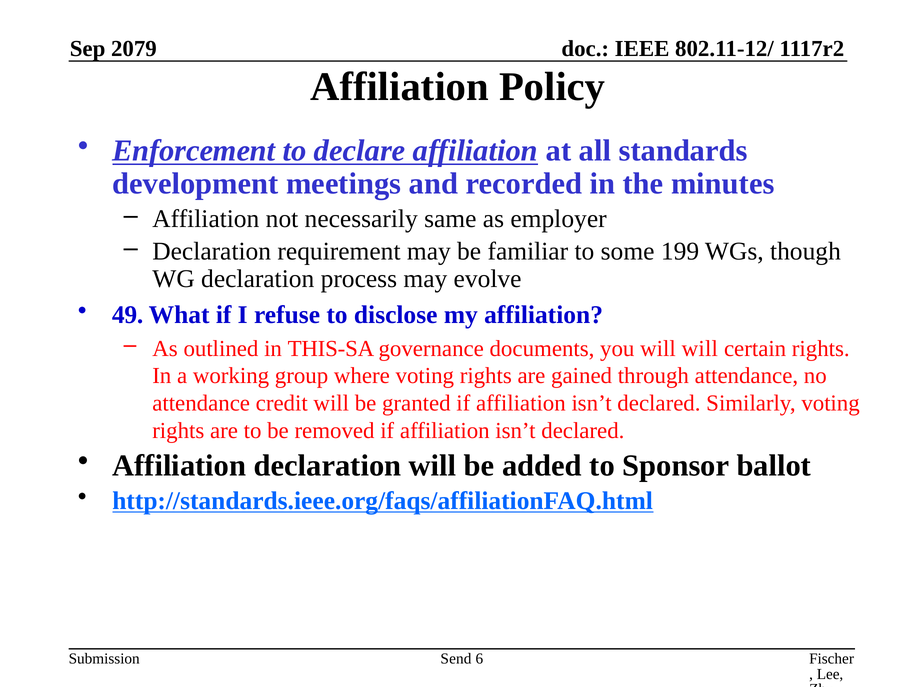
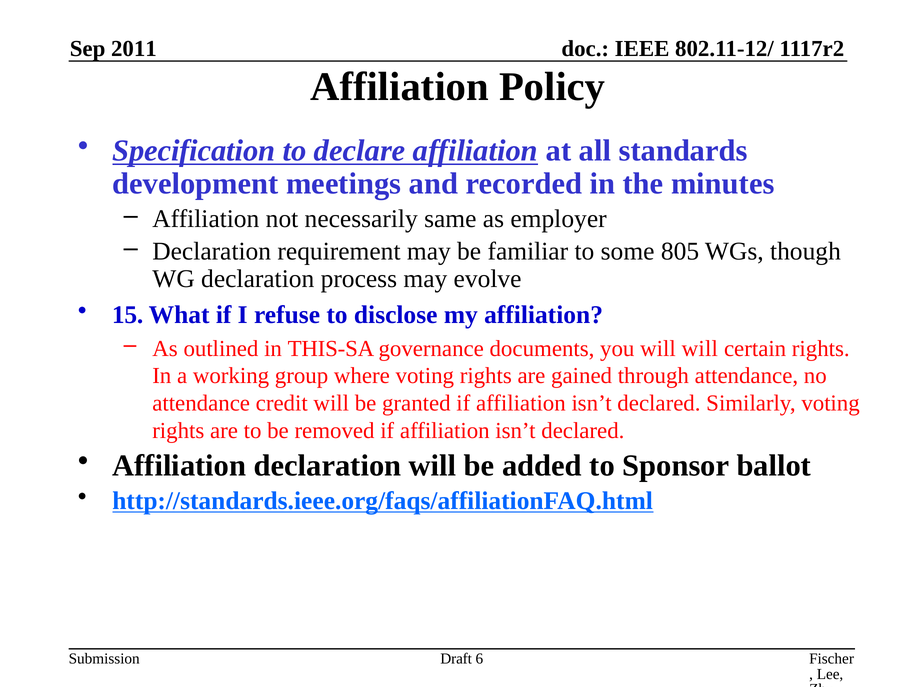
2079: 2079 -> 2011
Enforcement: Enforcement -> Specification
199: 199 -> 805
49: 49 -> 15
Send: Send -> Draft
